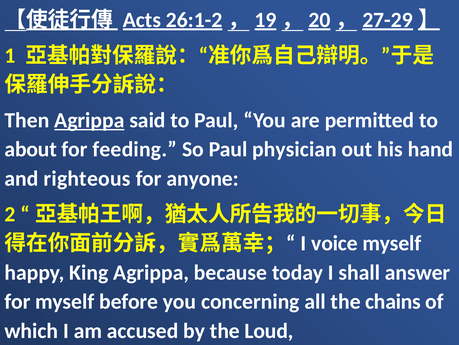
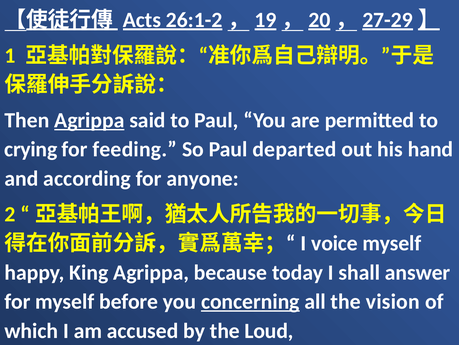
about: about -> crying
physician: physician -> departed
righteous: righteous -> according
concerning underline: none -> present
chains: chains -> vision
